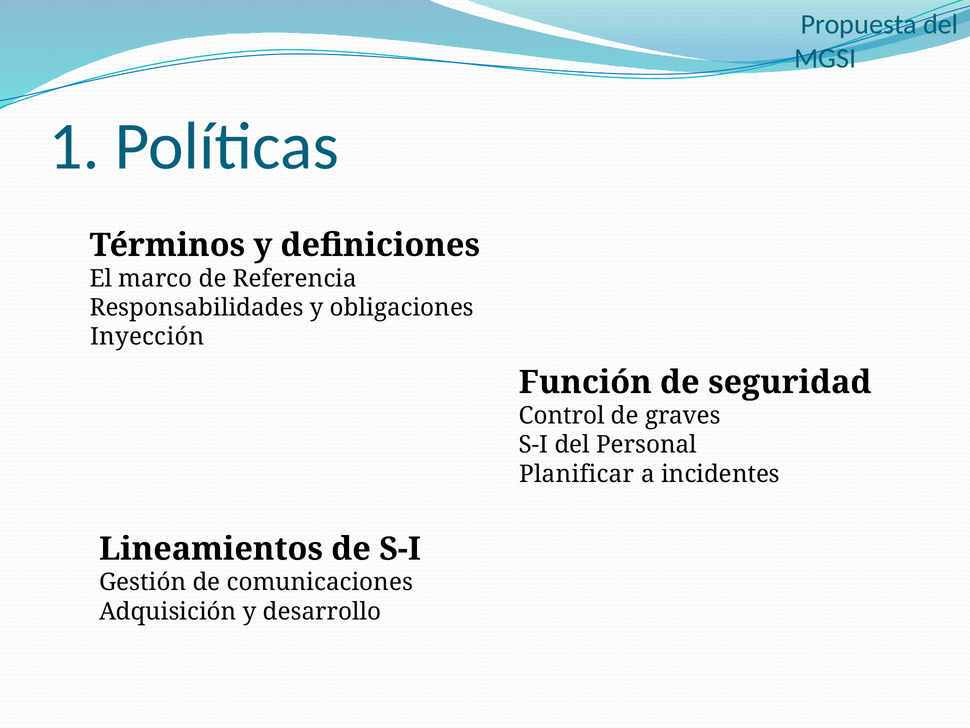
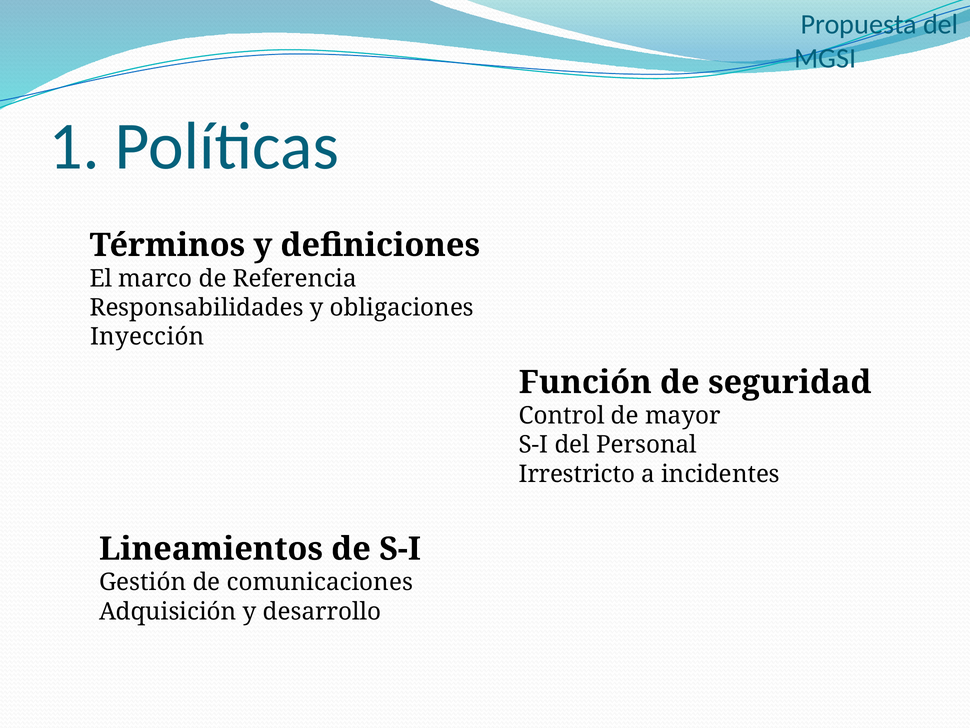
graves: graves -> mayor
Planificar: Planificar -> Irrestricto
